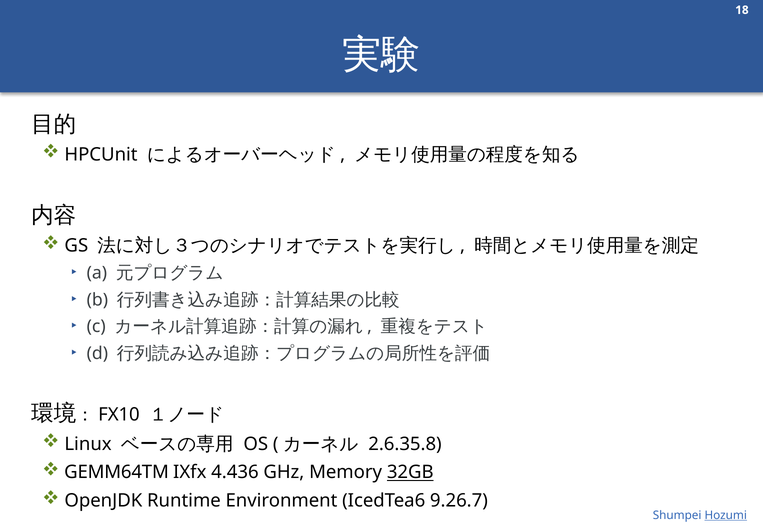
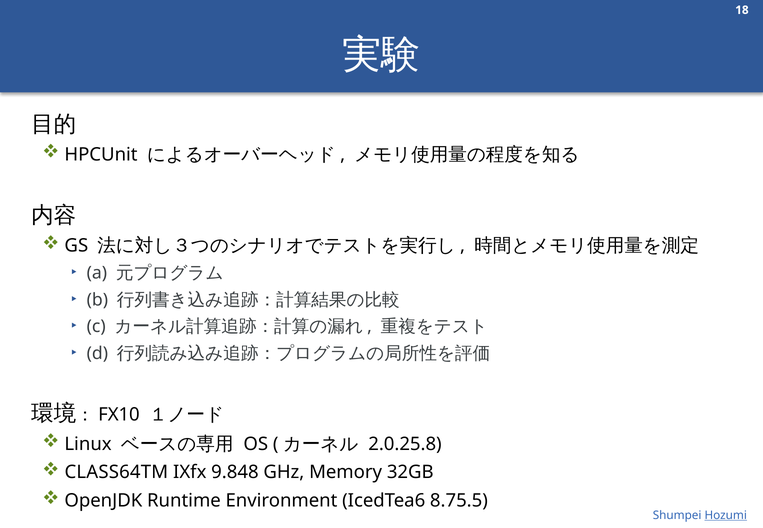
2.6.35.8: 2.6.35.8 -> 2.0.25.8
GEMM64TM: GEMM64TM -> CLASS64TM
4.436: 4.436 -> 9.848
32GB underline: present -> none
9.26.7: 9.26.7 -> 8.75.5
